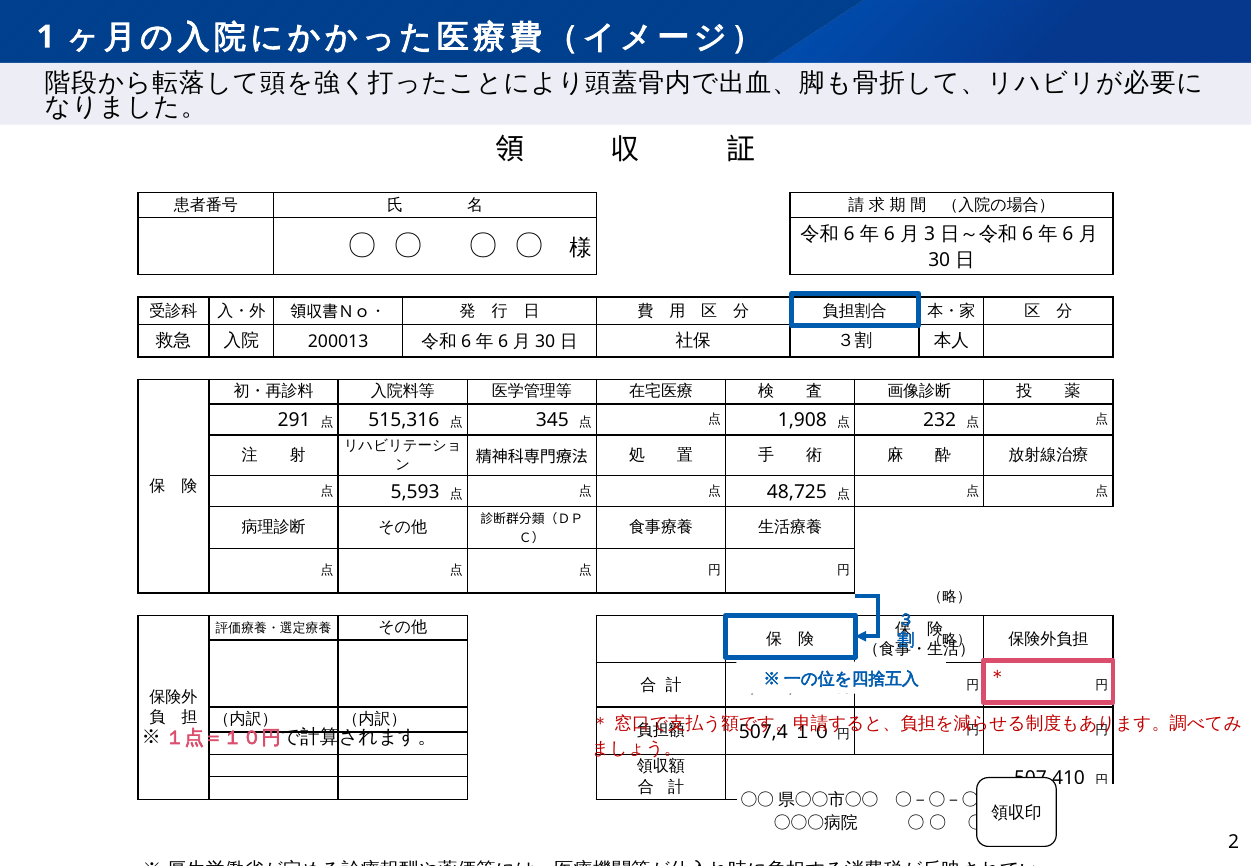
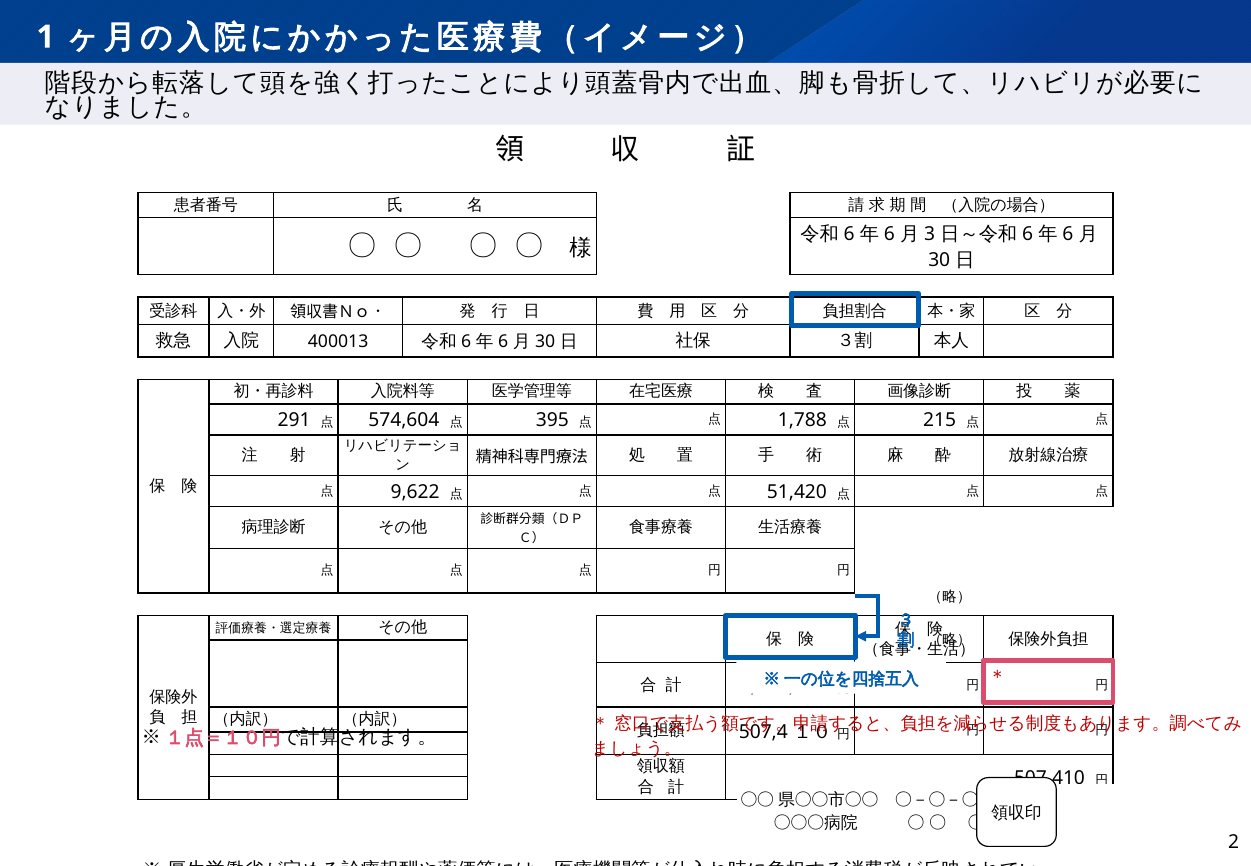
200013: 200013 -> 400013
515,316: 515,316 -> 574,604
345: 345 -> 395
1,908: 1,908 -> 1,788
232: 232 -> 215
5,593: 5,593 -> 9,622
48,725: 48,725 -> 51,420
